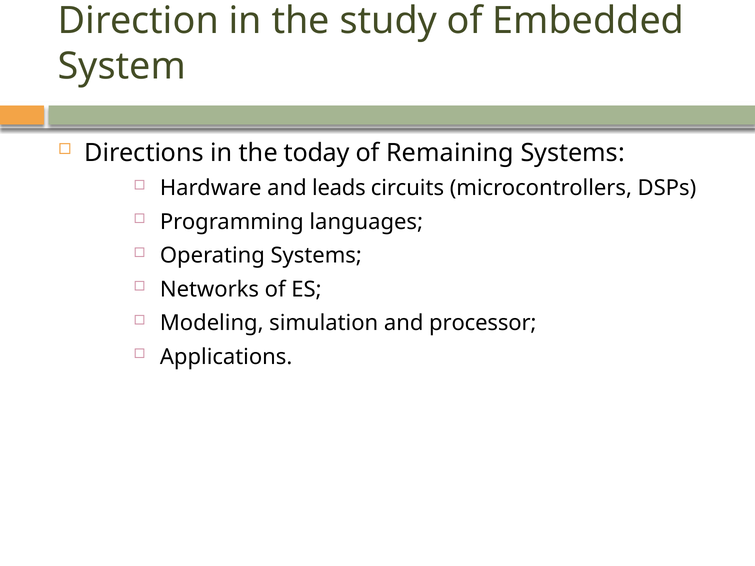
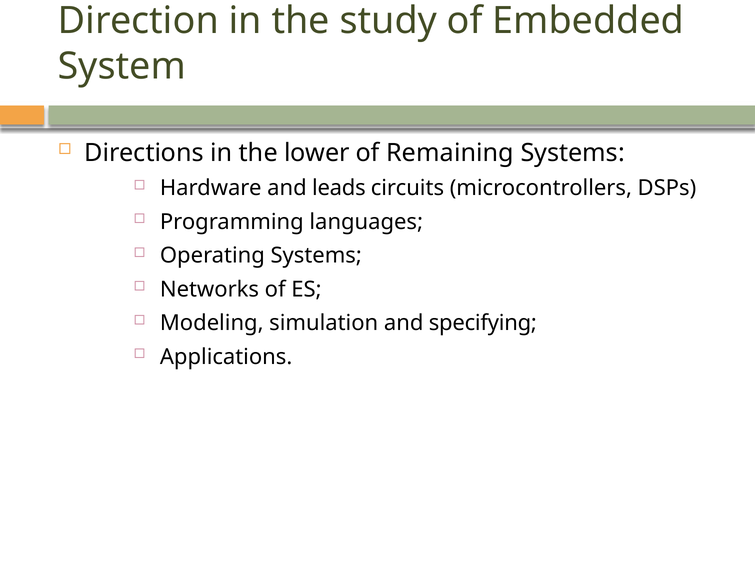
today: today -> lower
processor: processor -> specifying
